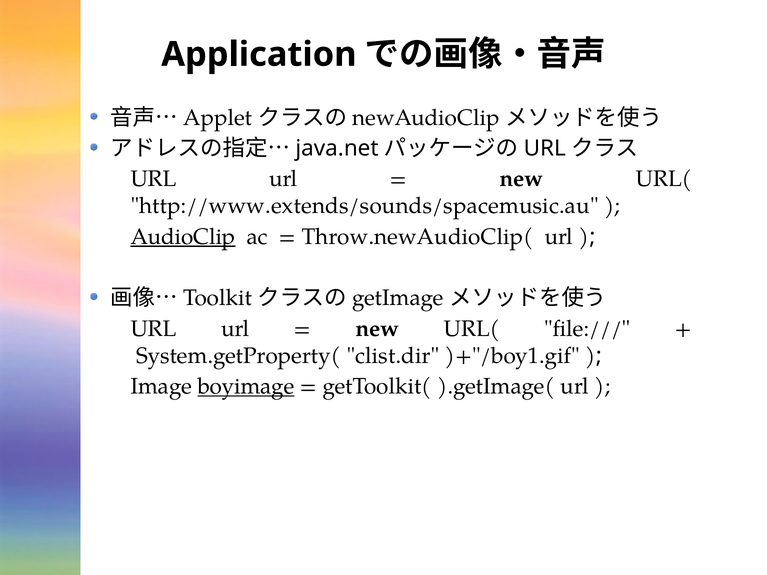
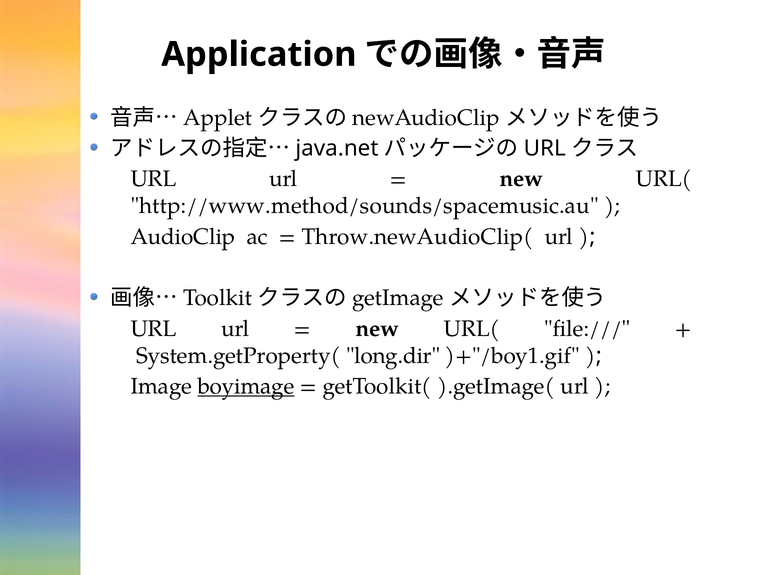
http://www.extends/sounds/spacemusic.au: http://www.extends/sounds/spacemusic.au -> http://www.method/sounds/spacemusic.au
AudioClip underline: present -> none
clist.dir: clist.dir -> long.dir
